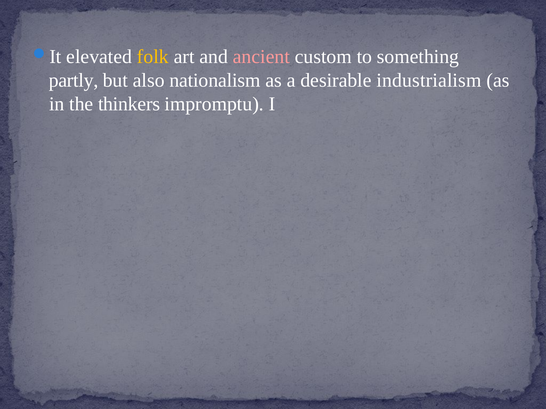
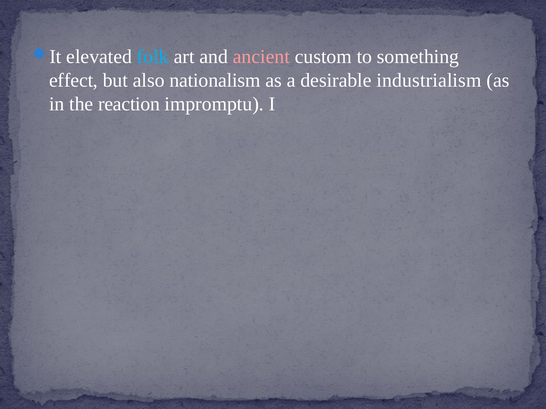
folk colour: yellow -> light blue
partly: partly -> effect
thinkers: thinkers -> reaction
